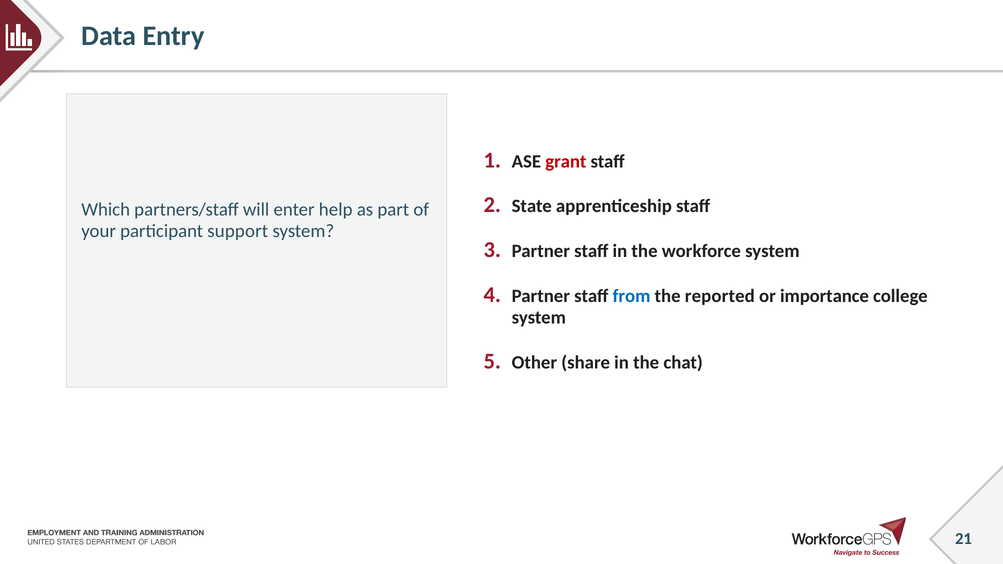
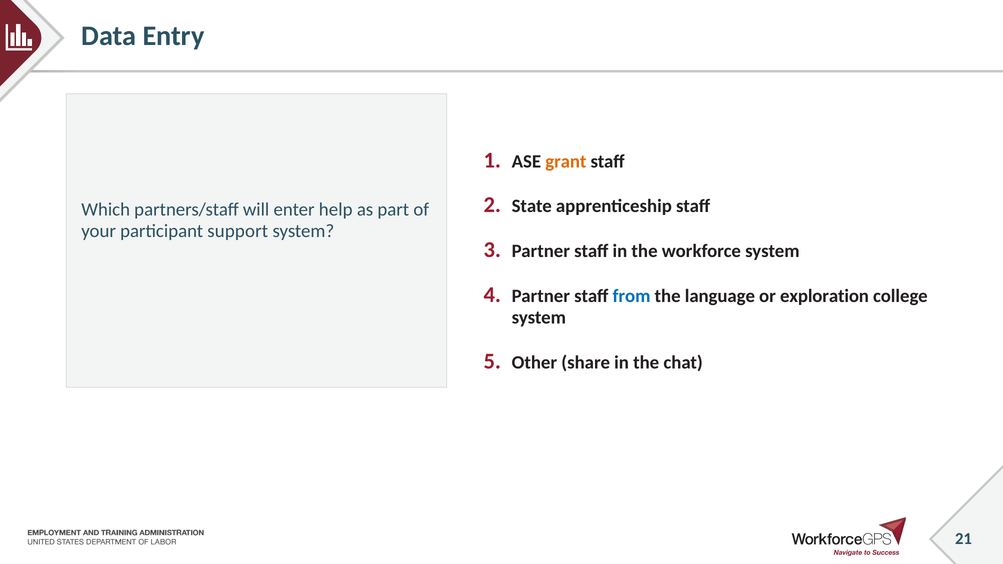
grant colour: red -> orange
reported: reported -> language
importance: importance -> exploration
